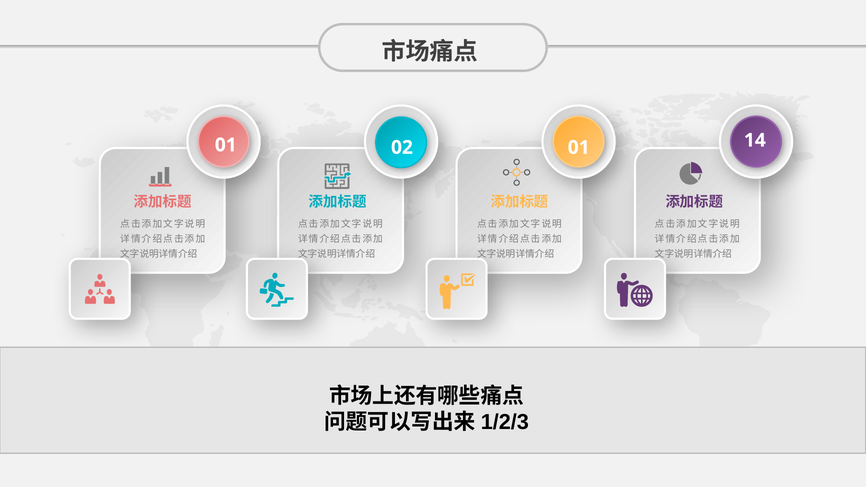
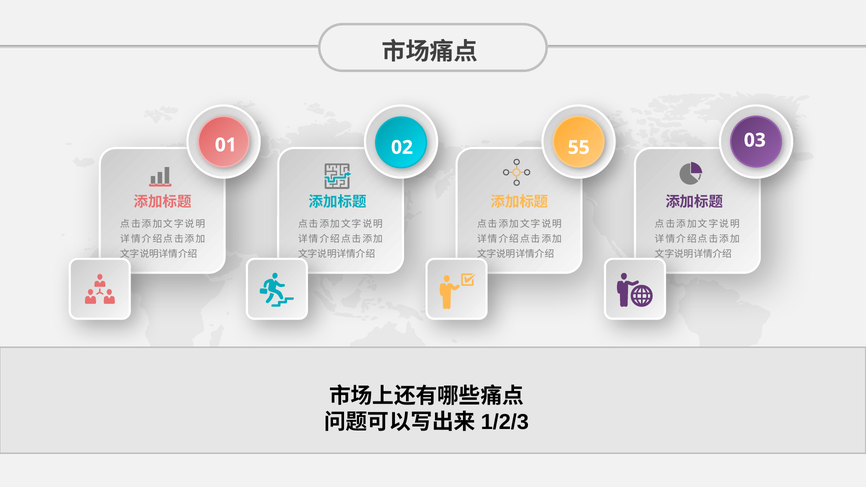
01 01: 01 -> 55
14: 14 -> 03
